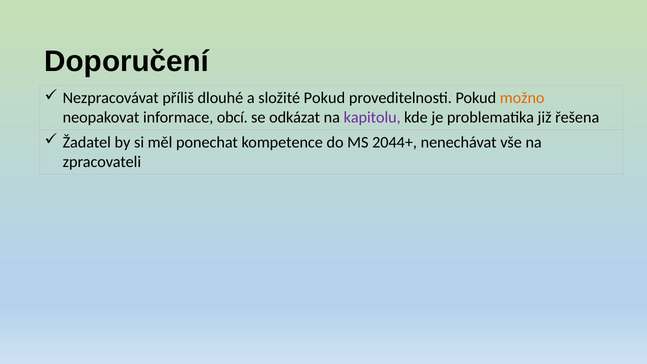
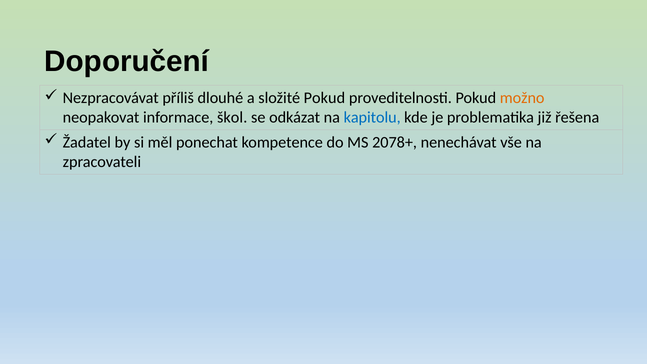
obcí: obcí -> škol
kapitolu colour: purple -> blue
2044+: 2044+ -> 2078+
